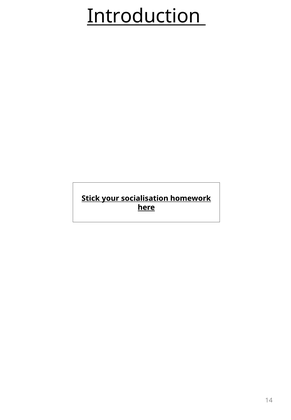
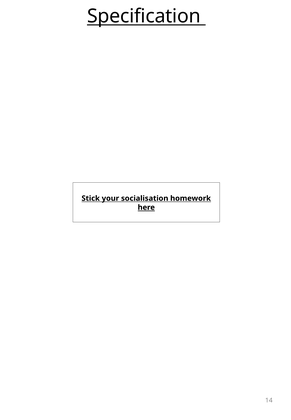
Introduction: Introduction -> Specification
